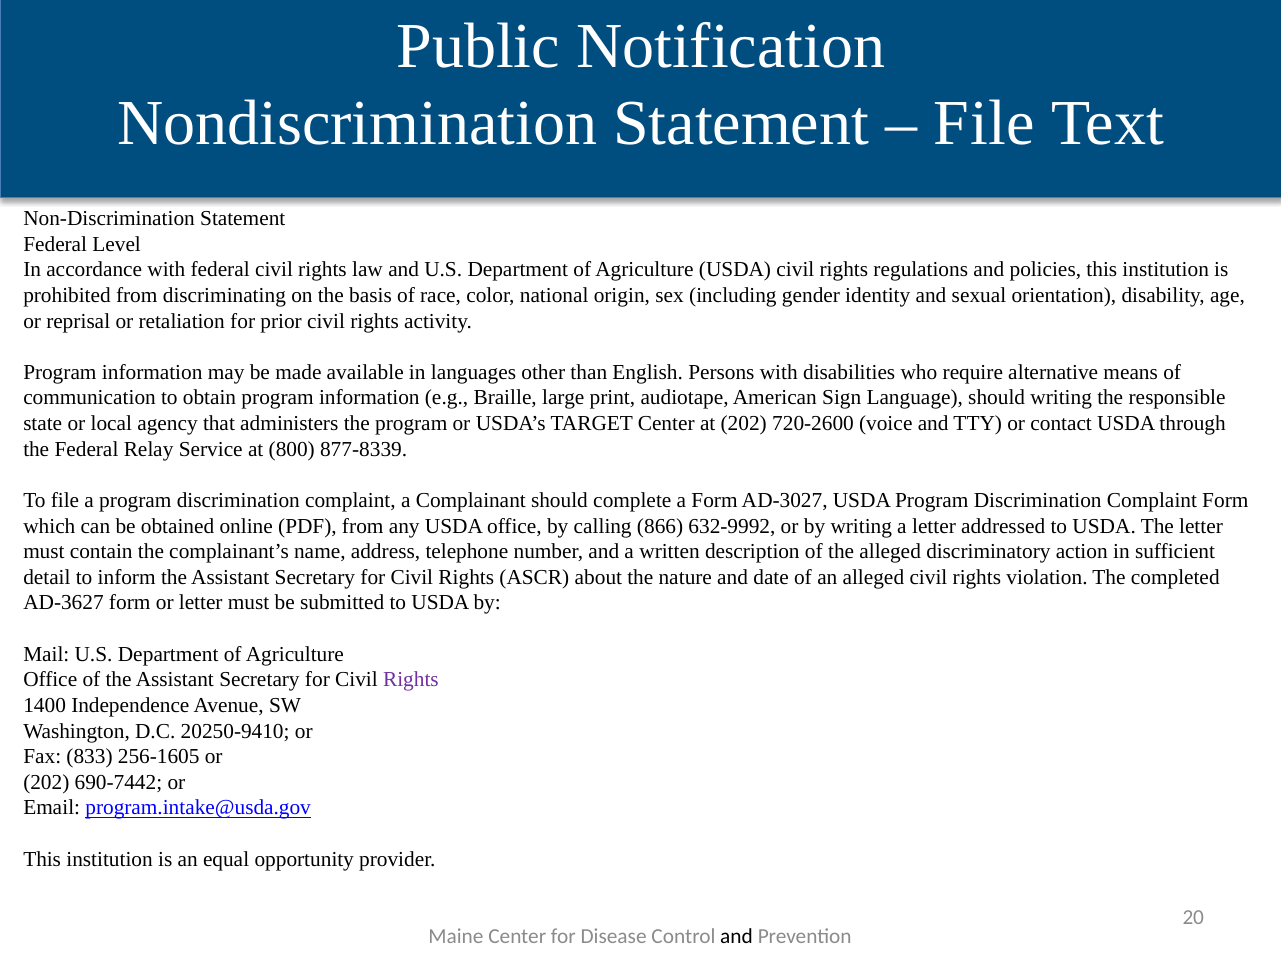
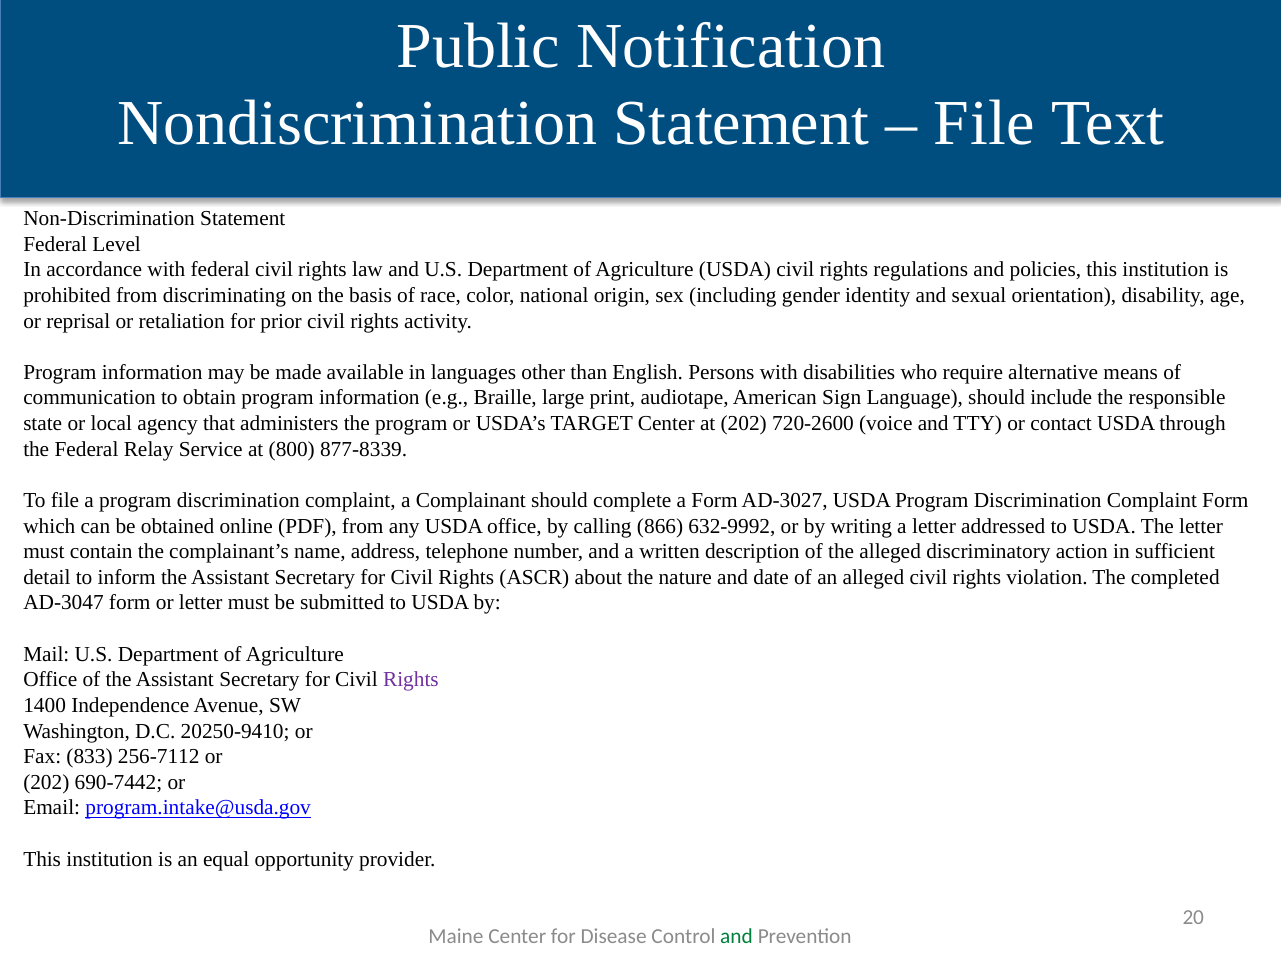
should writing: writing -> include
AD-3627: AD-3627 -> AD-3047
256-1605: 256-1605 -> 256-7112
and at (737, 937) colour: black -> green
